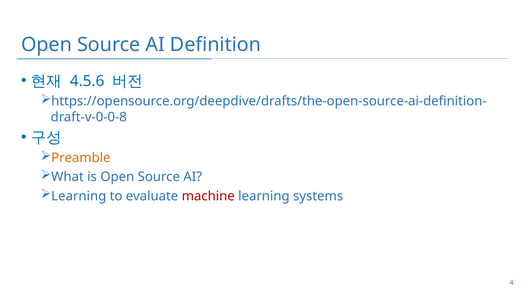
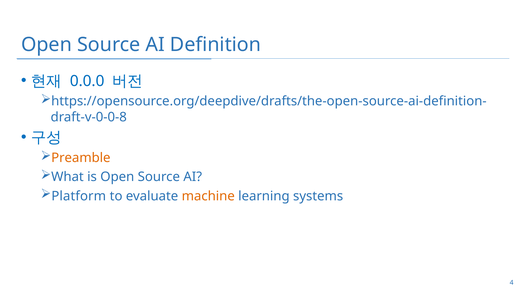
4.5.6: 4.5.6 -> 0.0.0
Learning at (79, 196): Learning -> Platform
machine colour: red -> orange
